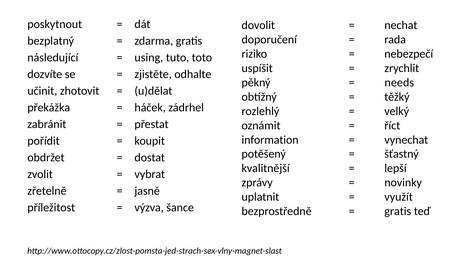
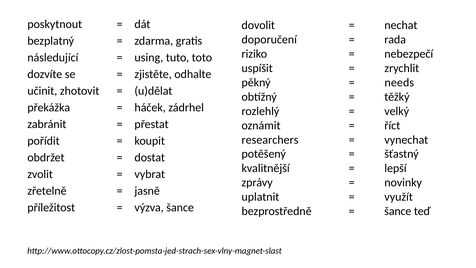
information: information -> researchers
gratis at (398, 211): gratis -> šance
